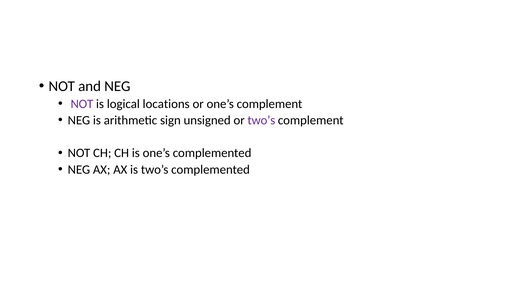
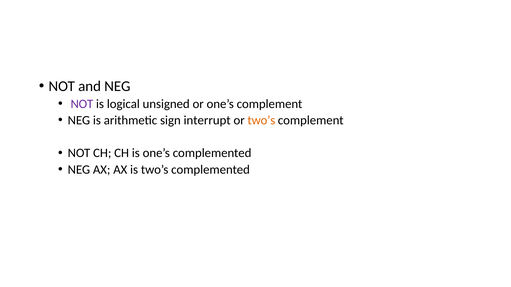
locations: locations -> unsigned
unsigned: unsigned -> interrupt
two’s at (261, 120) colour: purple -> orange
